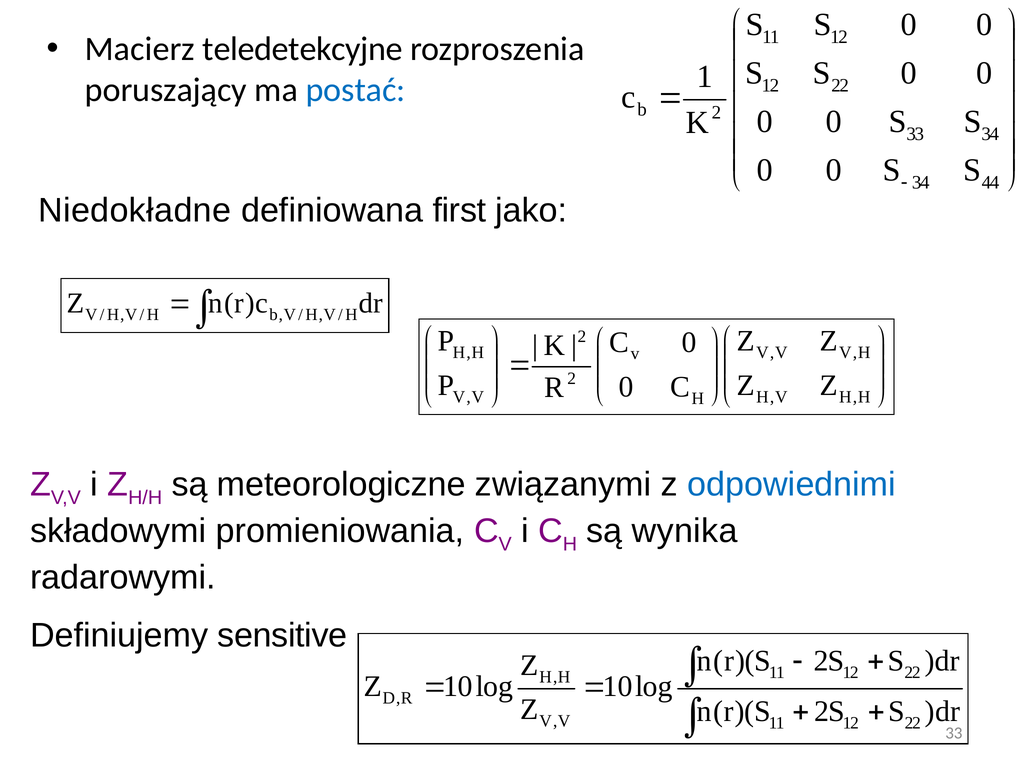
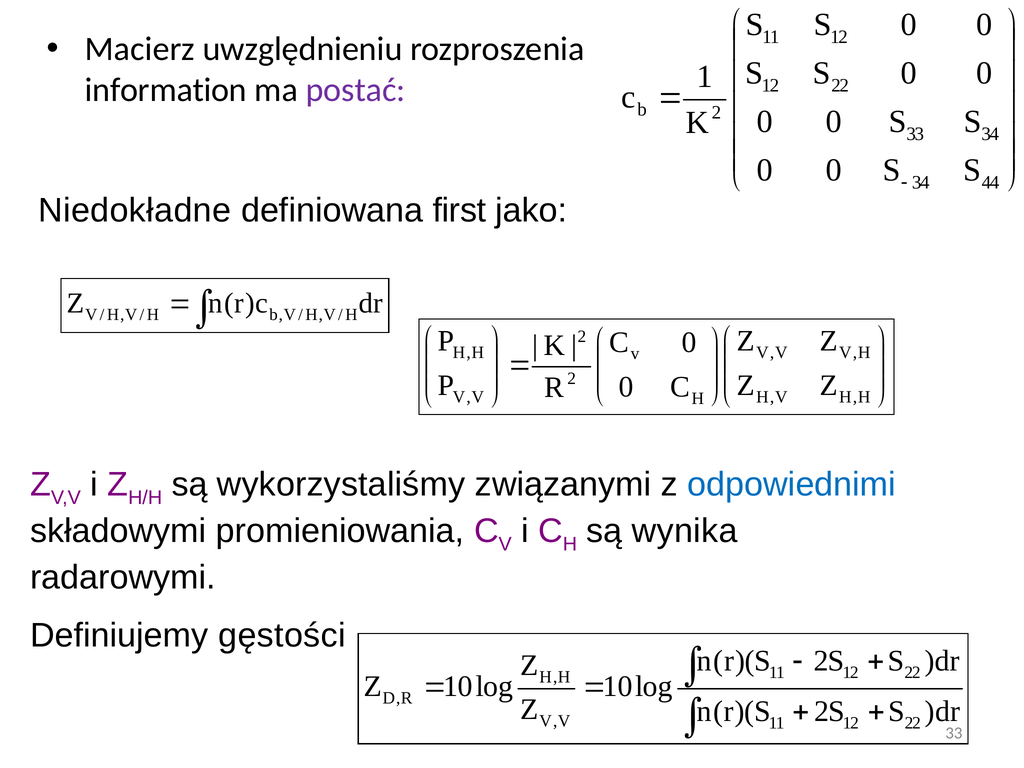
teledetekcyjne: teledetekcyjne -> uwzględnieniu
poruszający: poruszający -> information
postać colour: blue -> purple
meteorologiczne: meteorologiczne -> wykorzystaliśmy
sensitive: sensitive -> gęstości
